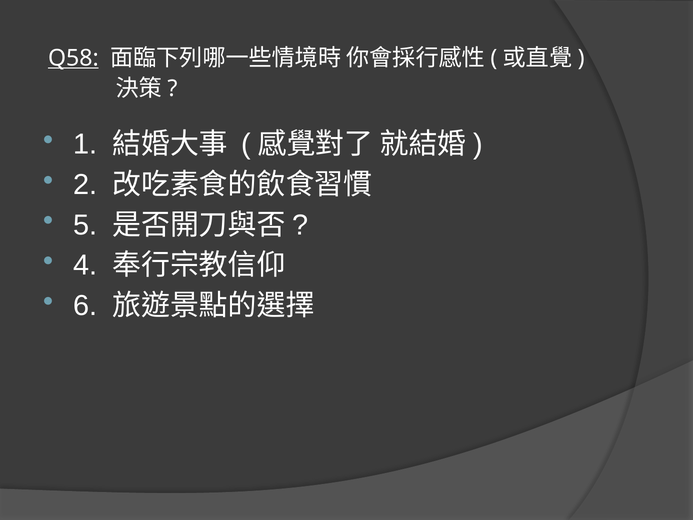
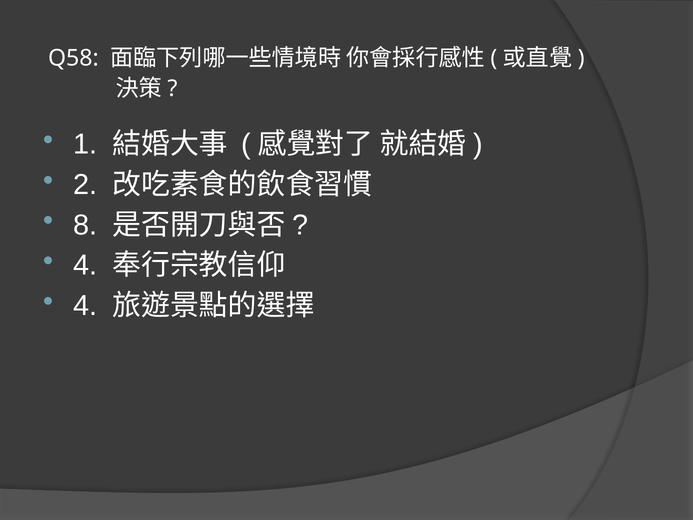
Q58 underline: present -> none
5: 5 -> 8
6 at (85, 306): 6 -> 4
